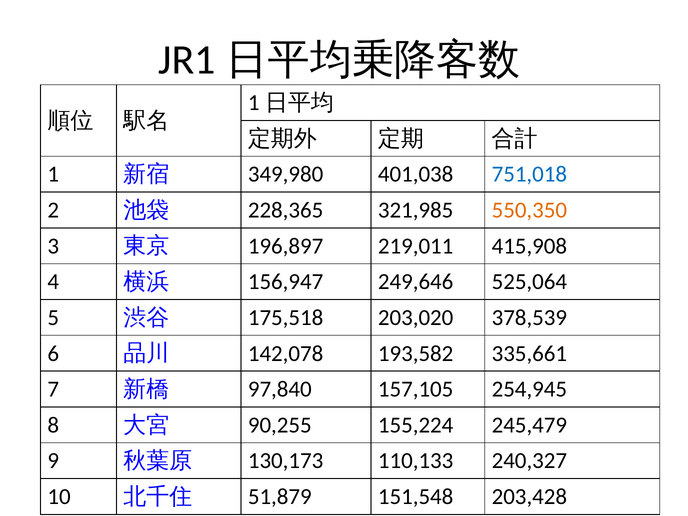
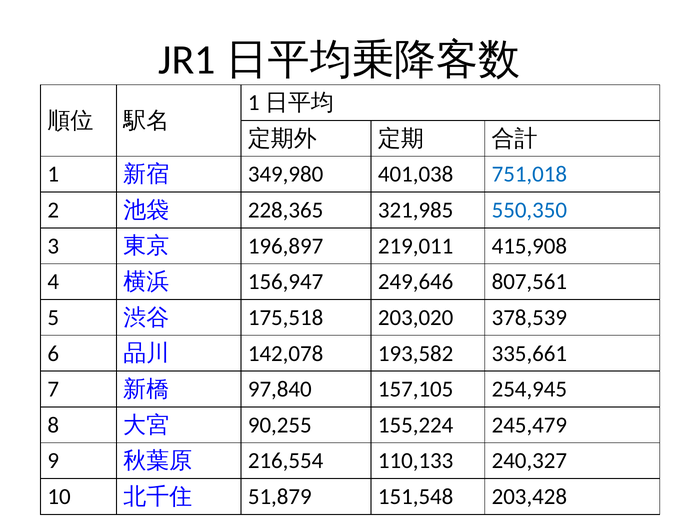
550,350 colour: orange -> blue
525,064: 525,064 -> 807,561
130,173: 130,173 -> 216,554
